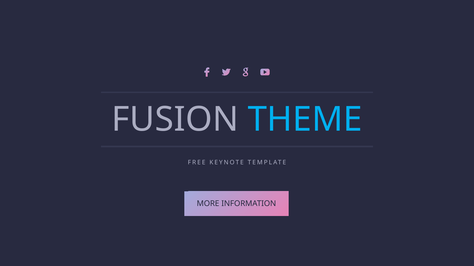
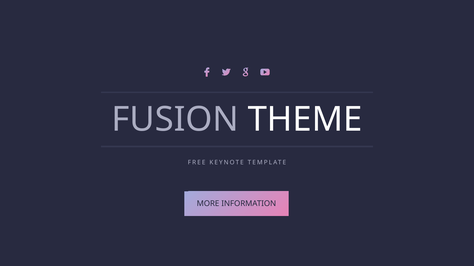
THEME colour: light blue -> white
